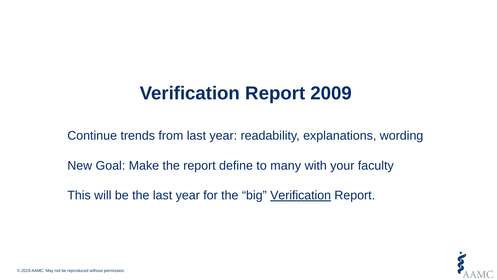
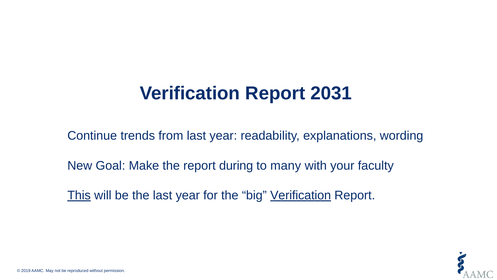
2009: 2009 -> 2031
define: define -> during
This underline: none -> present
